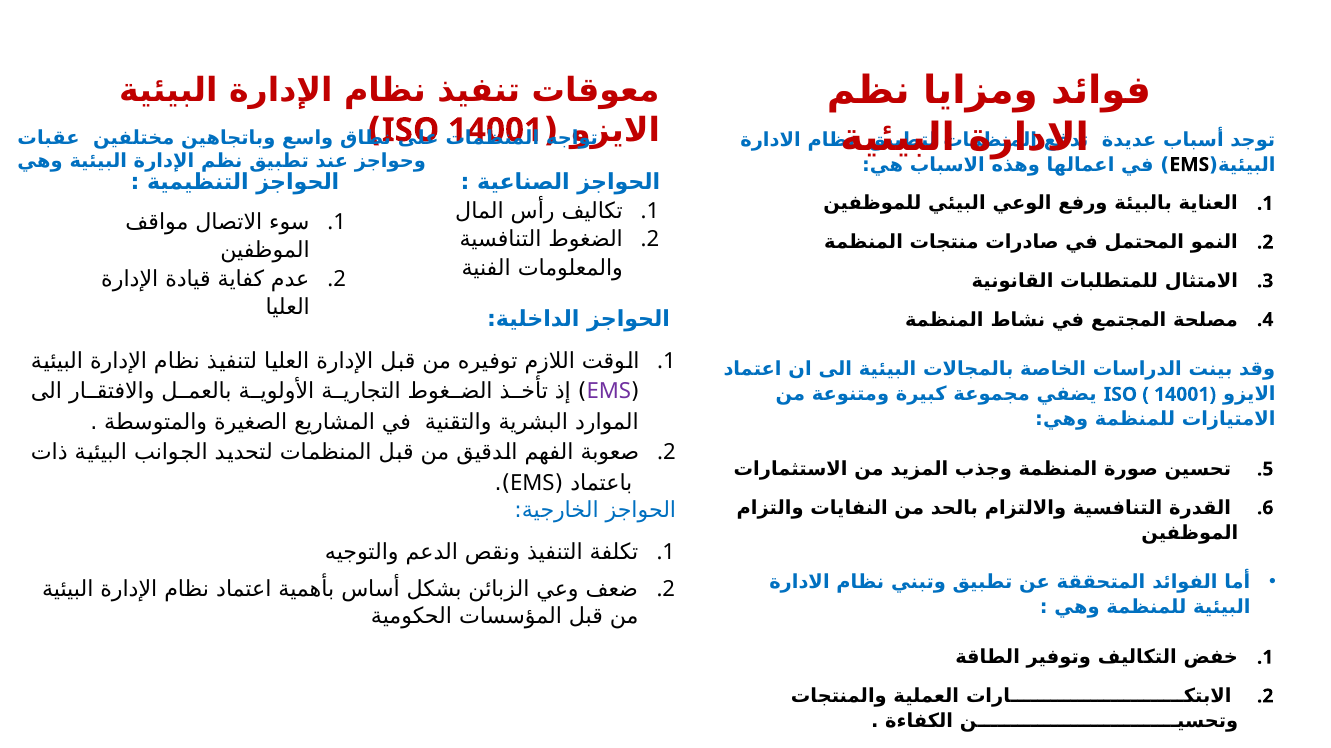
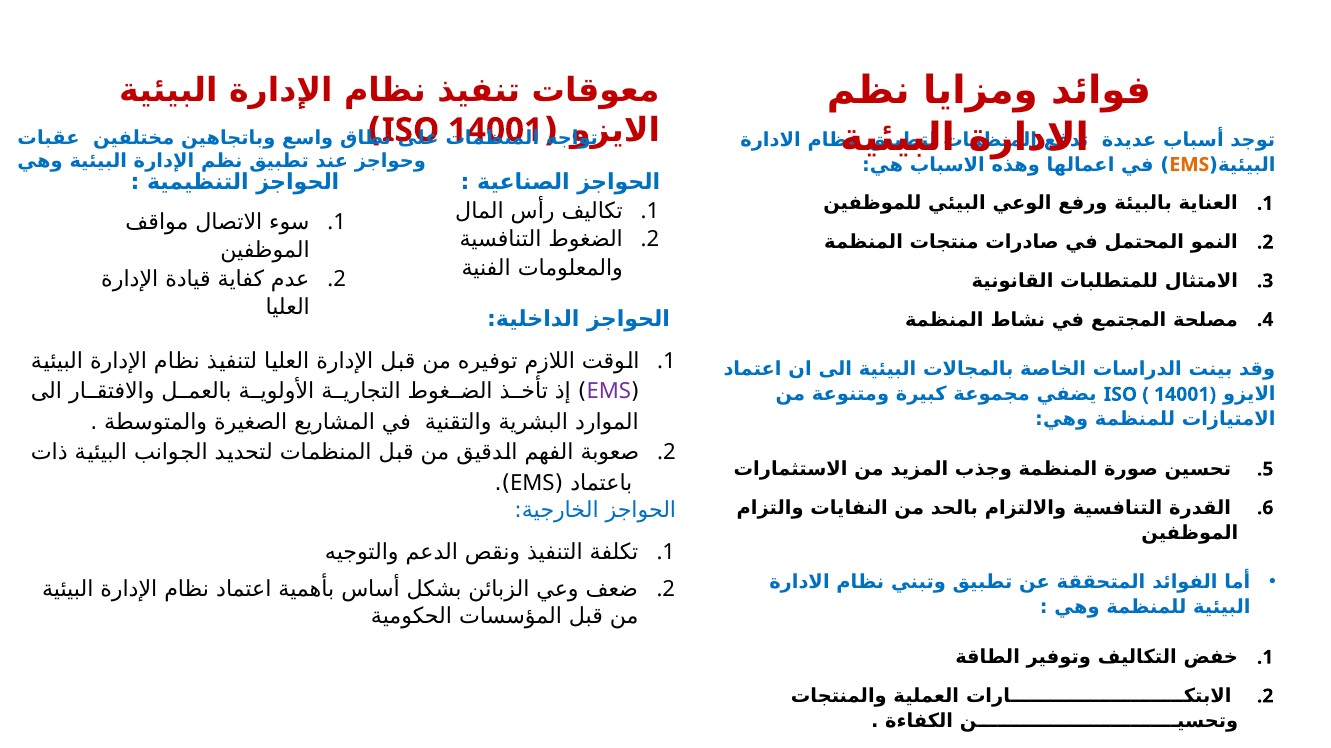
EMS at (1189, 165) colour: black -> orange
